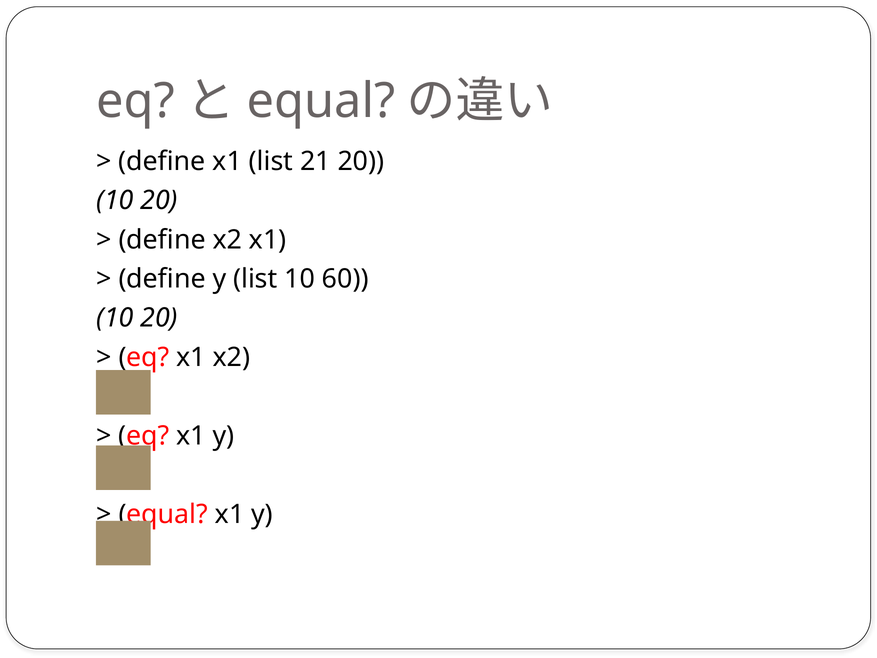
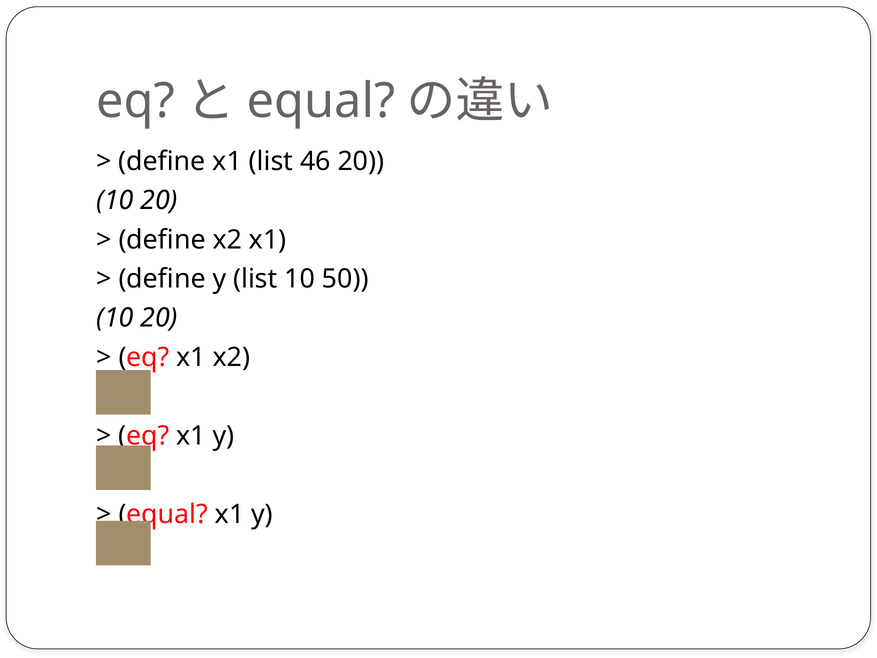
21: 21 -> 46
60: 60 -> 50
